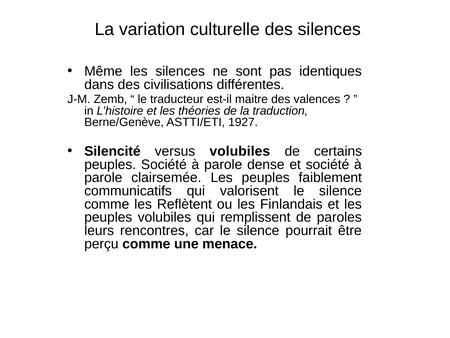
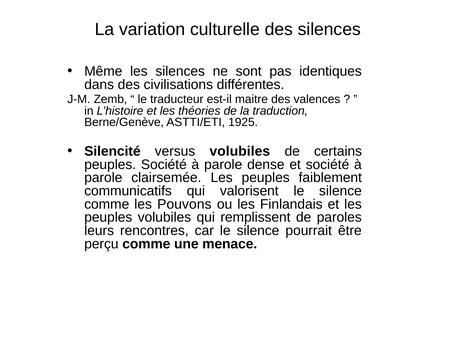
1927: 1927 -> 1925
Reflètent: Reflètent -> Pouvons
